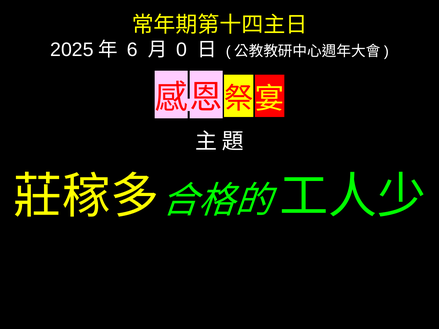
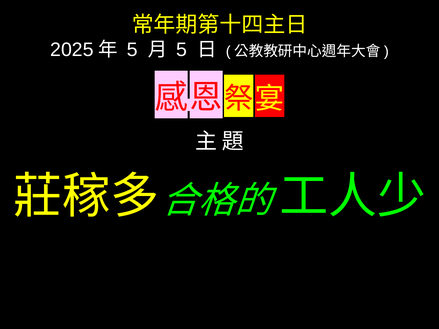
6 at (132, 50): 6 -> 5
0 at (182, 50): 0 -> 5
